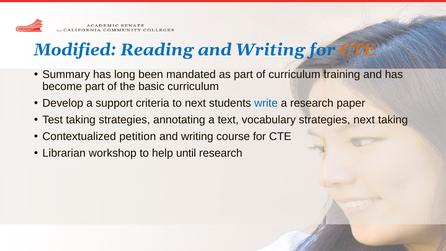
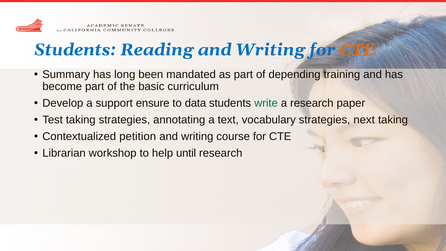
Modified at (75, 50): Modified -> Students
of curriculum: curriculum -> depending
criteria: criteria -> ensure
to next: next -> data
write colour: blue -> green
